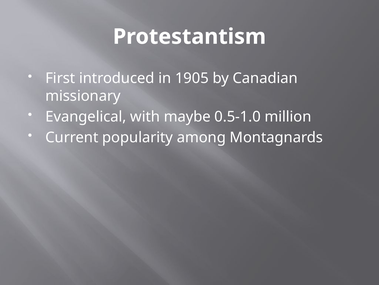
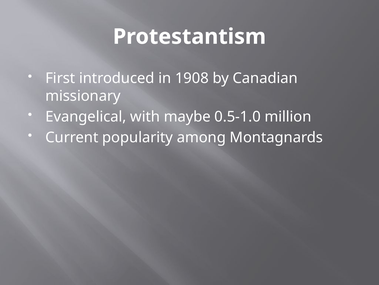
1905: 1905 -> 1908
